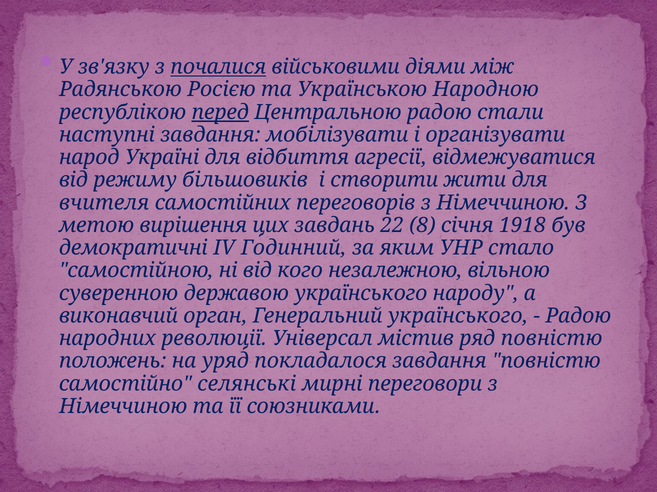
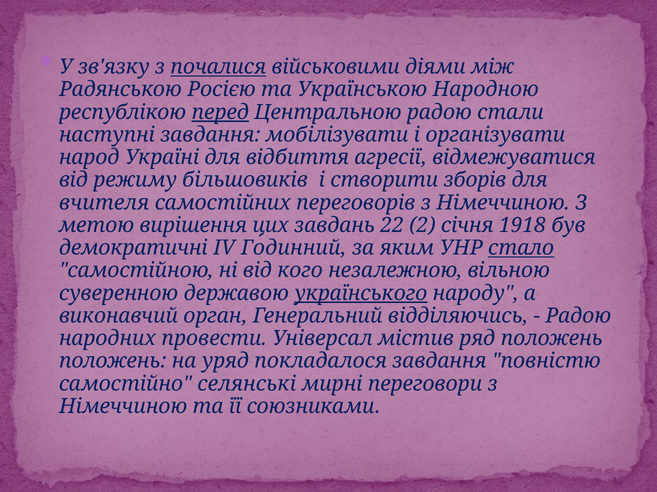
жити: жити -> зборів
8: 8 -> 2
стало underline: none -> present
українського at (361, 294) underline: none -> present
Генеральний українського: українського -> відділяючись
революції: революції -> провести
ряд повністю: повністю -> положень
